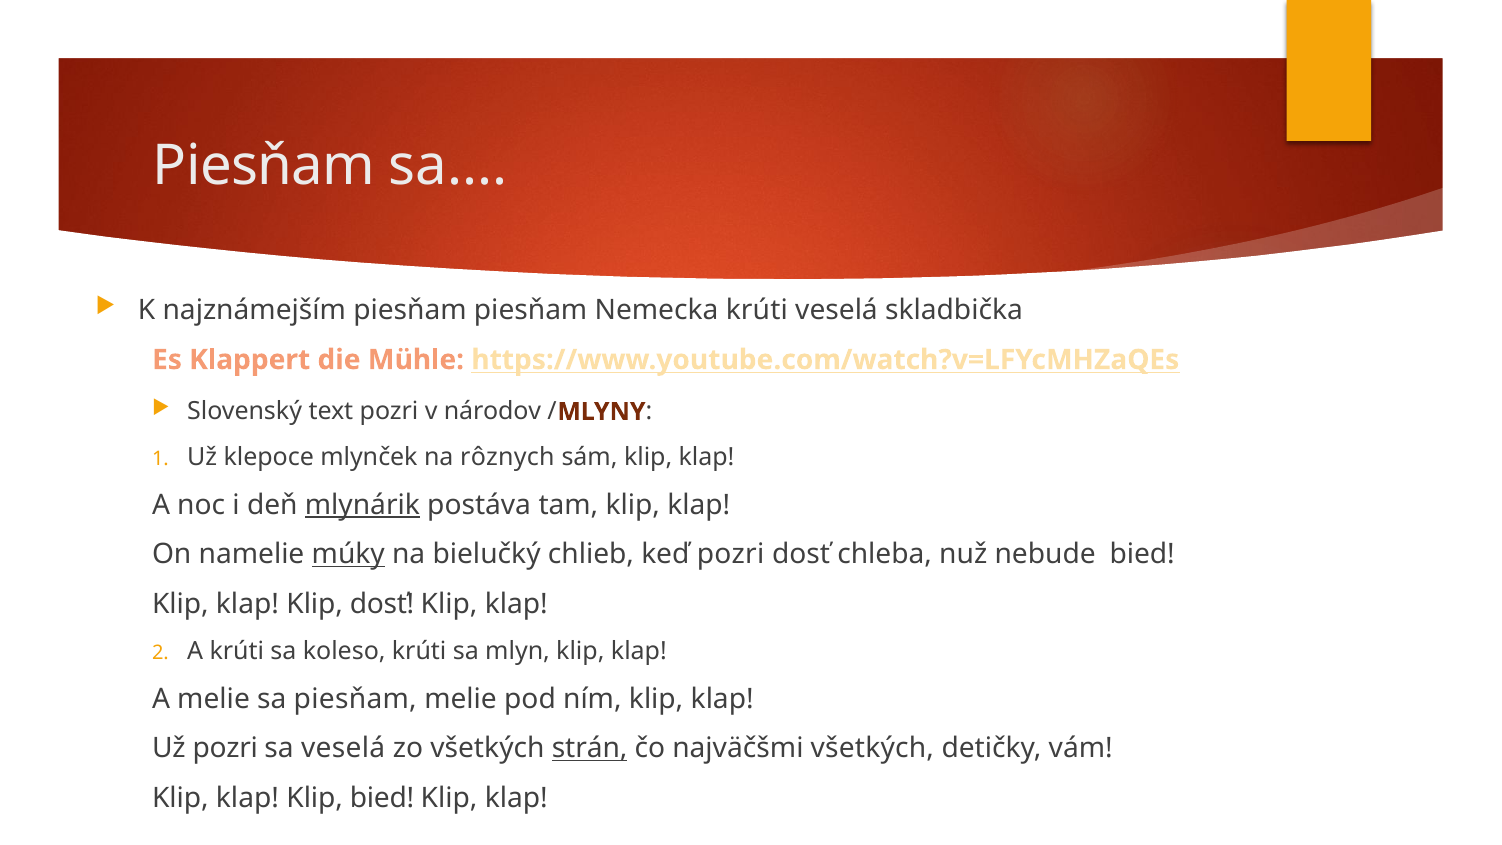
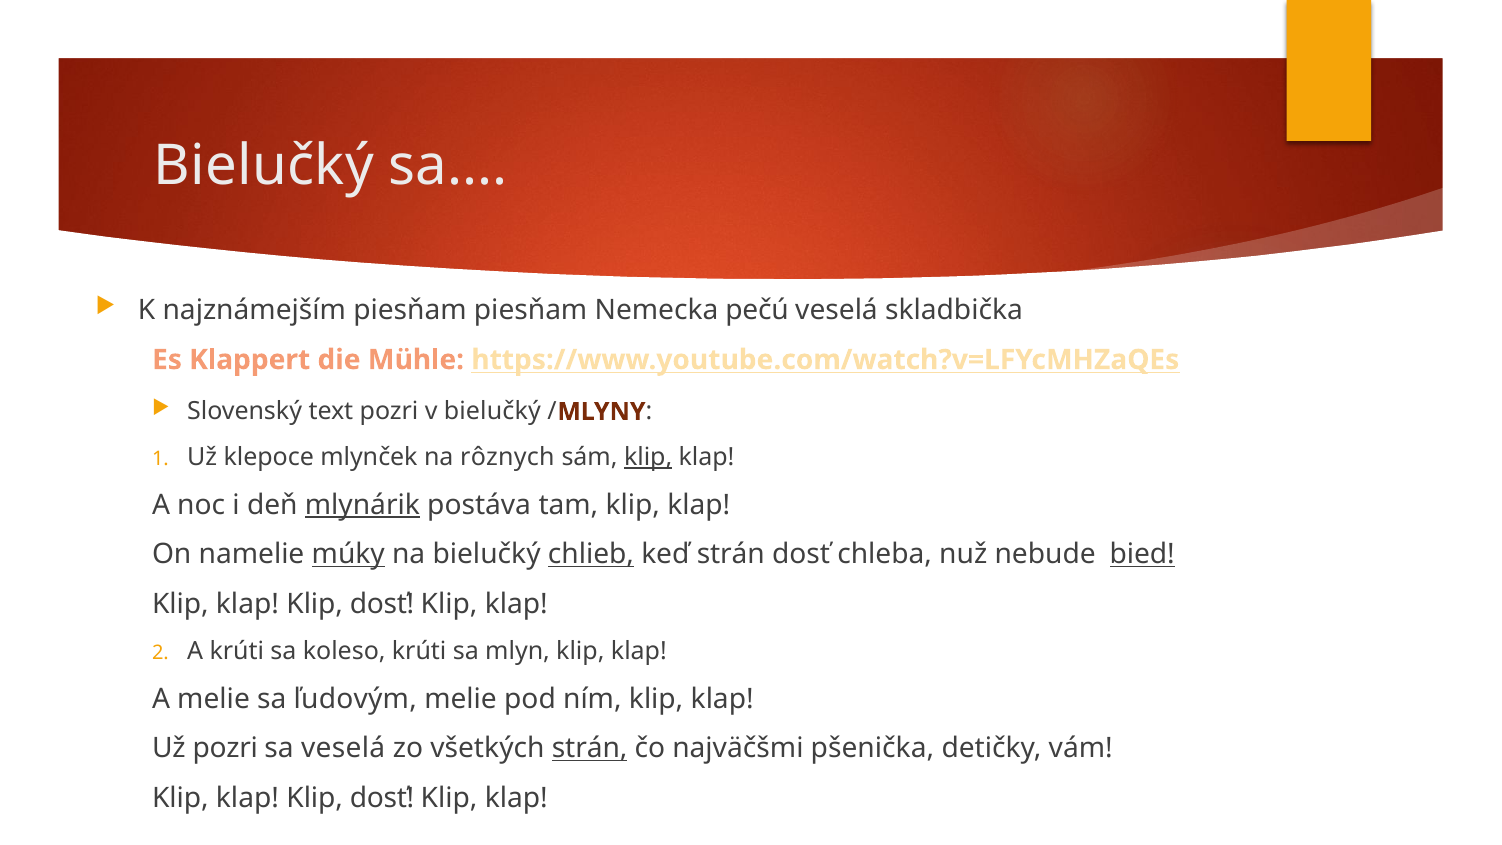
Piesňam at (264, 166): Piesňam -> Bielučký
Nemecka krúti: krúti -> pečú
v národov: národov -> bielučký
klip at (648, 457) underline: none -> present
chlieb underline: none -> present
keď pozri: pozri -> strán
bied at (1142, 554) underline: none -> present
sa piesňam: piesňam -> ľudovým
najväčšmi všetkých: všetkých -> pšenička
bied at (382, 798): bied -> dosť
